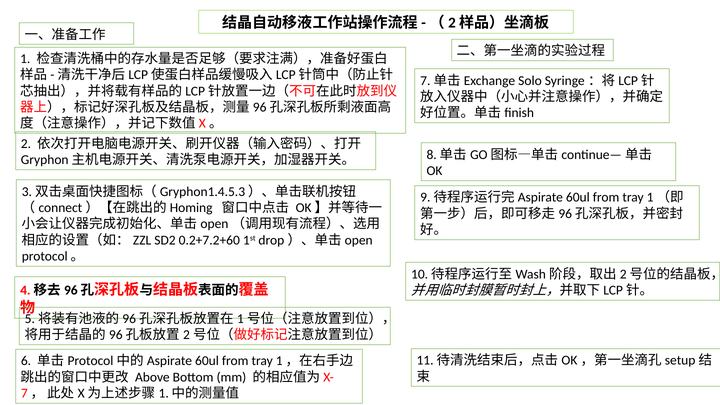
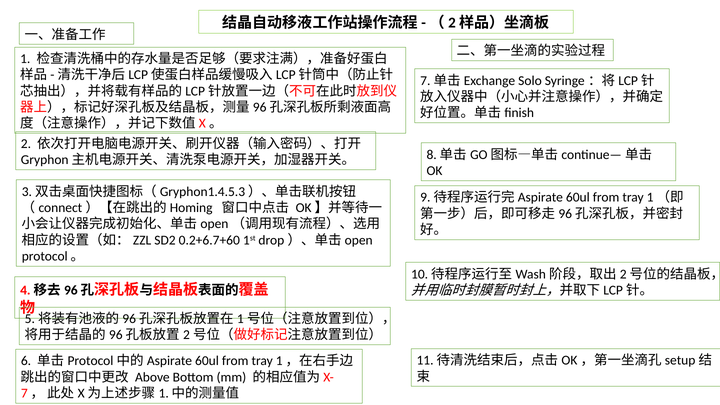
0.2+7.2+60: 0.2+7.2+60 -> 0.2+6.7+60
